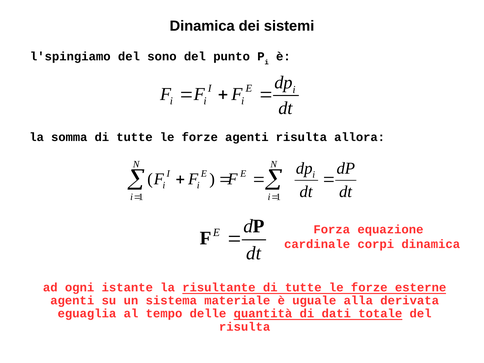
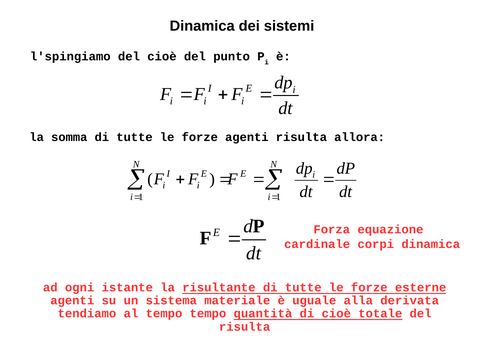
del sono: sono -> cioè
eguaglia: eguaglia -> tendiamo
tempo delle: delle -> tempo
di dati: dati -> cioè
